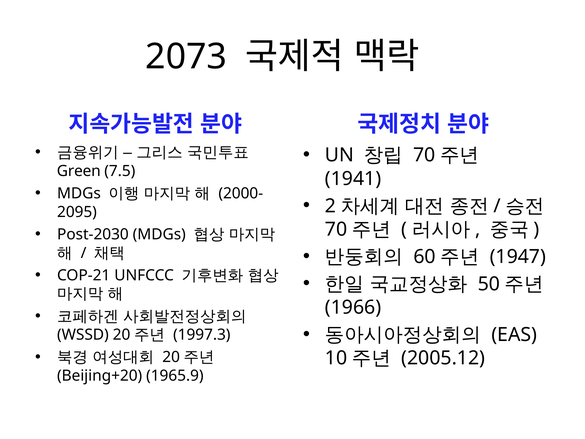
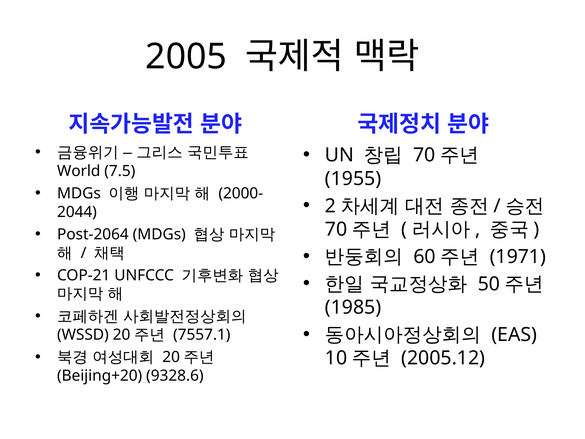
2073: 2073 -> 2005
Green: Green -> World
1941: 1941 -> 1955
2095: 2095 -> 2044
Post-2030: Post-2030 -> Post-2064
1947: 1947 -> 1971
1966: 1966 -> 1985
1997.3: 1997.3 -> 7557.1
1965.9: 1965.9 -> 9328.6
